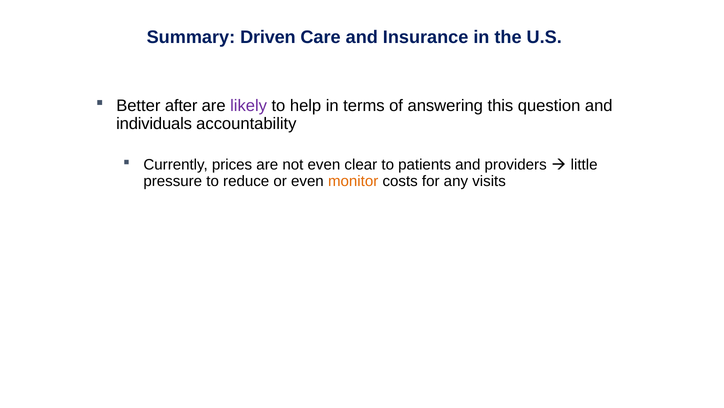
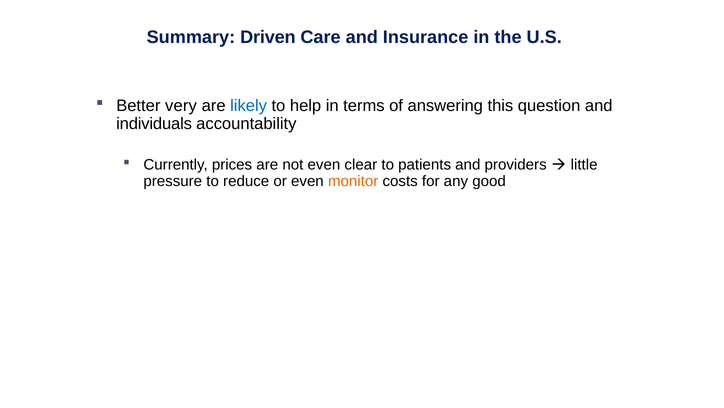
after: after -> very
likely colour: purple -> blue
visits: visits -> good
